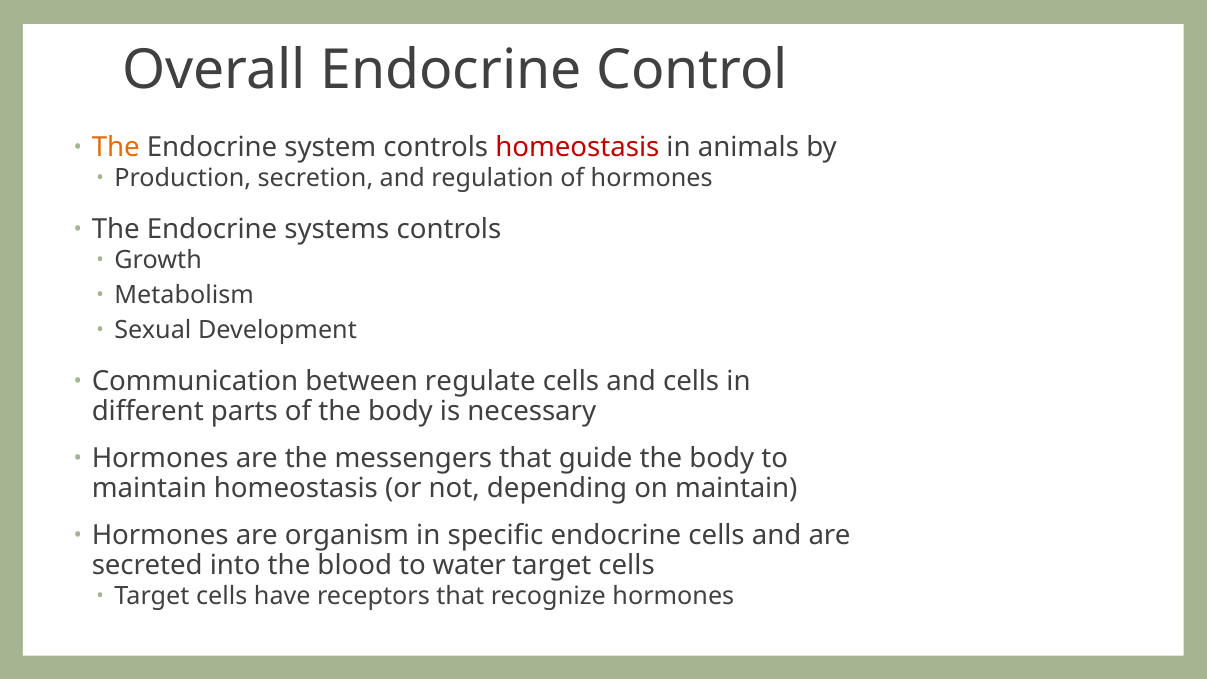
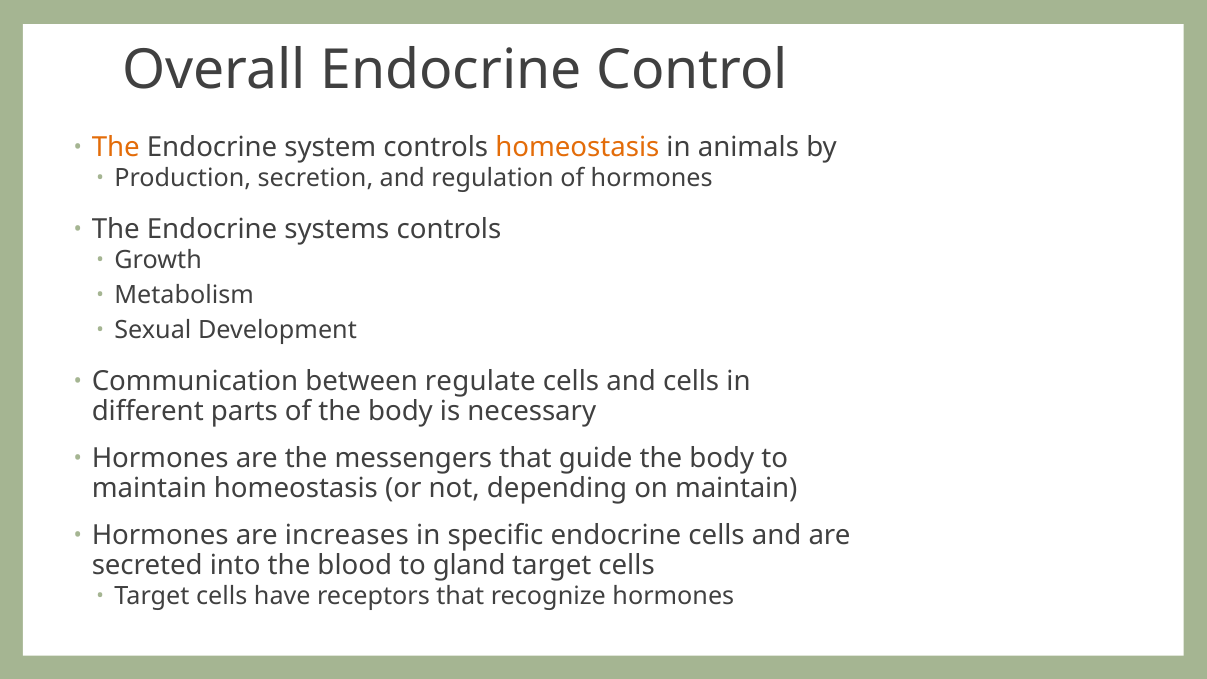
homeostasis at (577, 147) colour: red -> orange
organism: organism -> increases
water: water -> gland
